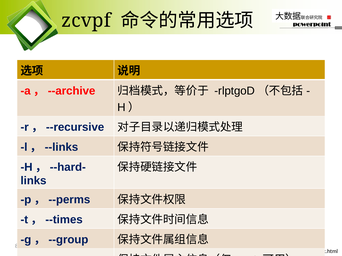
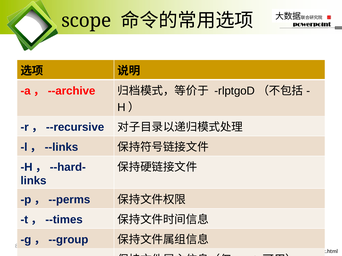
zcvpf: zcvpf -> scope
